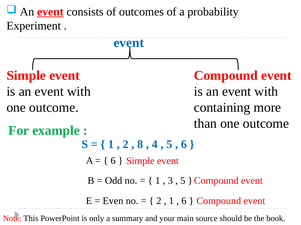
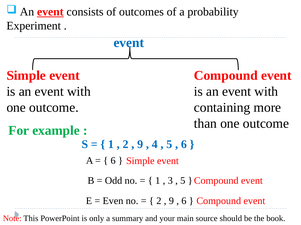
8 at (140, 145): 8 -> 9
1 at (171, 201): 1 -> 9
